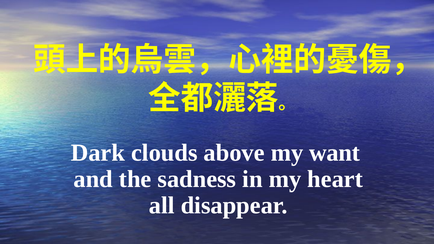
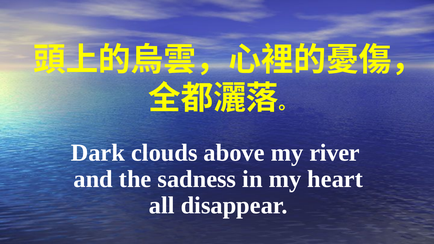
want: want -> river
